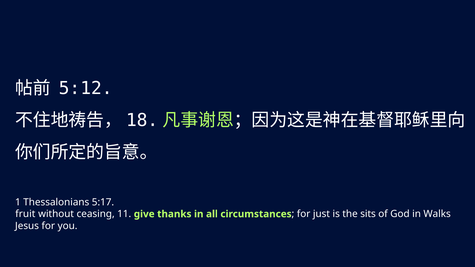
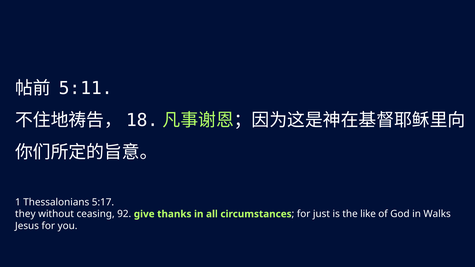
5:12: 5:12 -> 5:11
fruit: fruit -> they
11: 11 -> 92
sits: sits -> like
